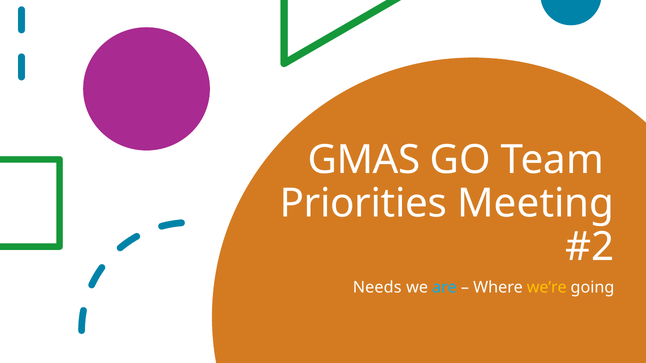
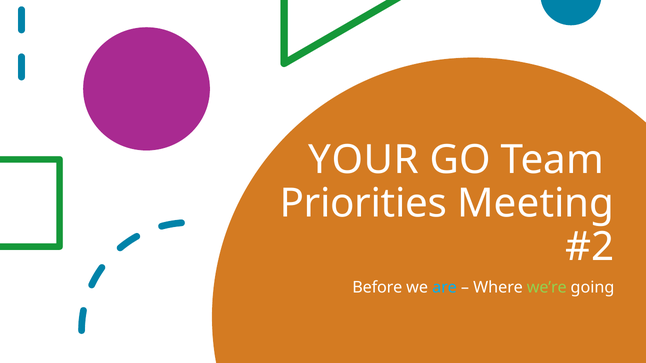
GMAS: GMAS -> YOUR
Needs: Needs -> Before
we’re colour: yellow -> light green
